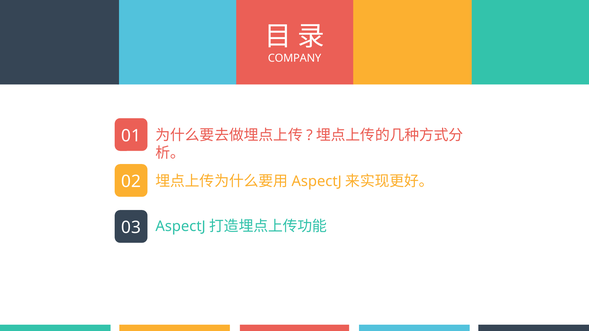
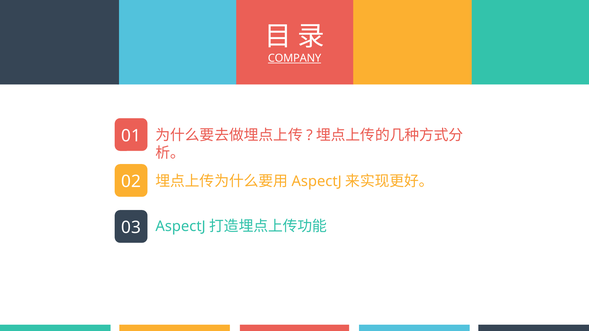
COMPANY underline: none -> present
